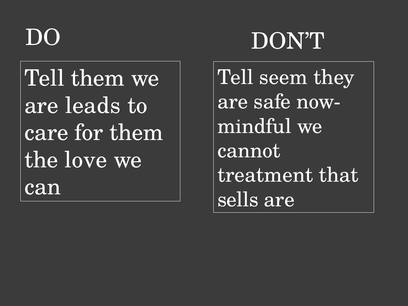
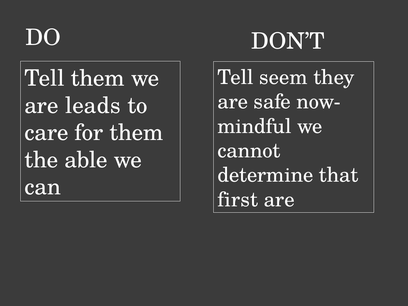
love: love -> able
treatment: treatment -> determine
sells: sells -> first
